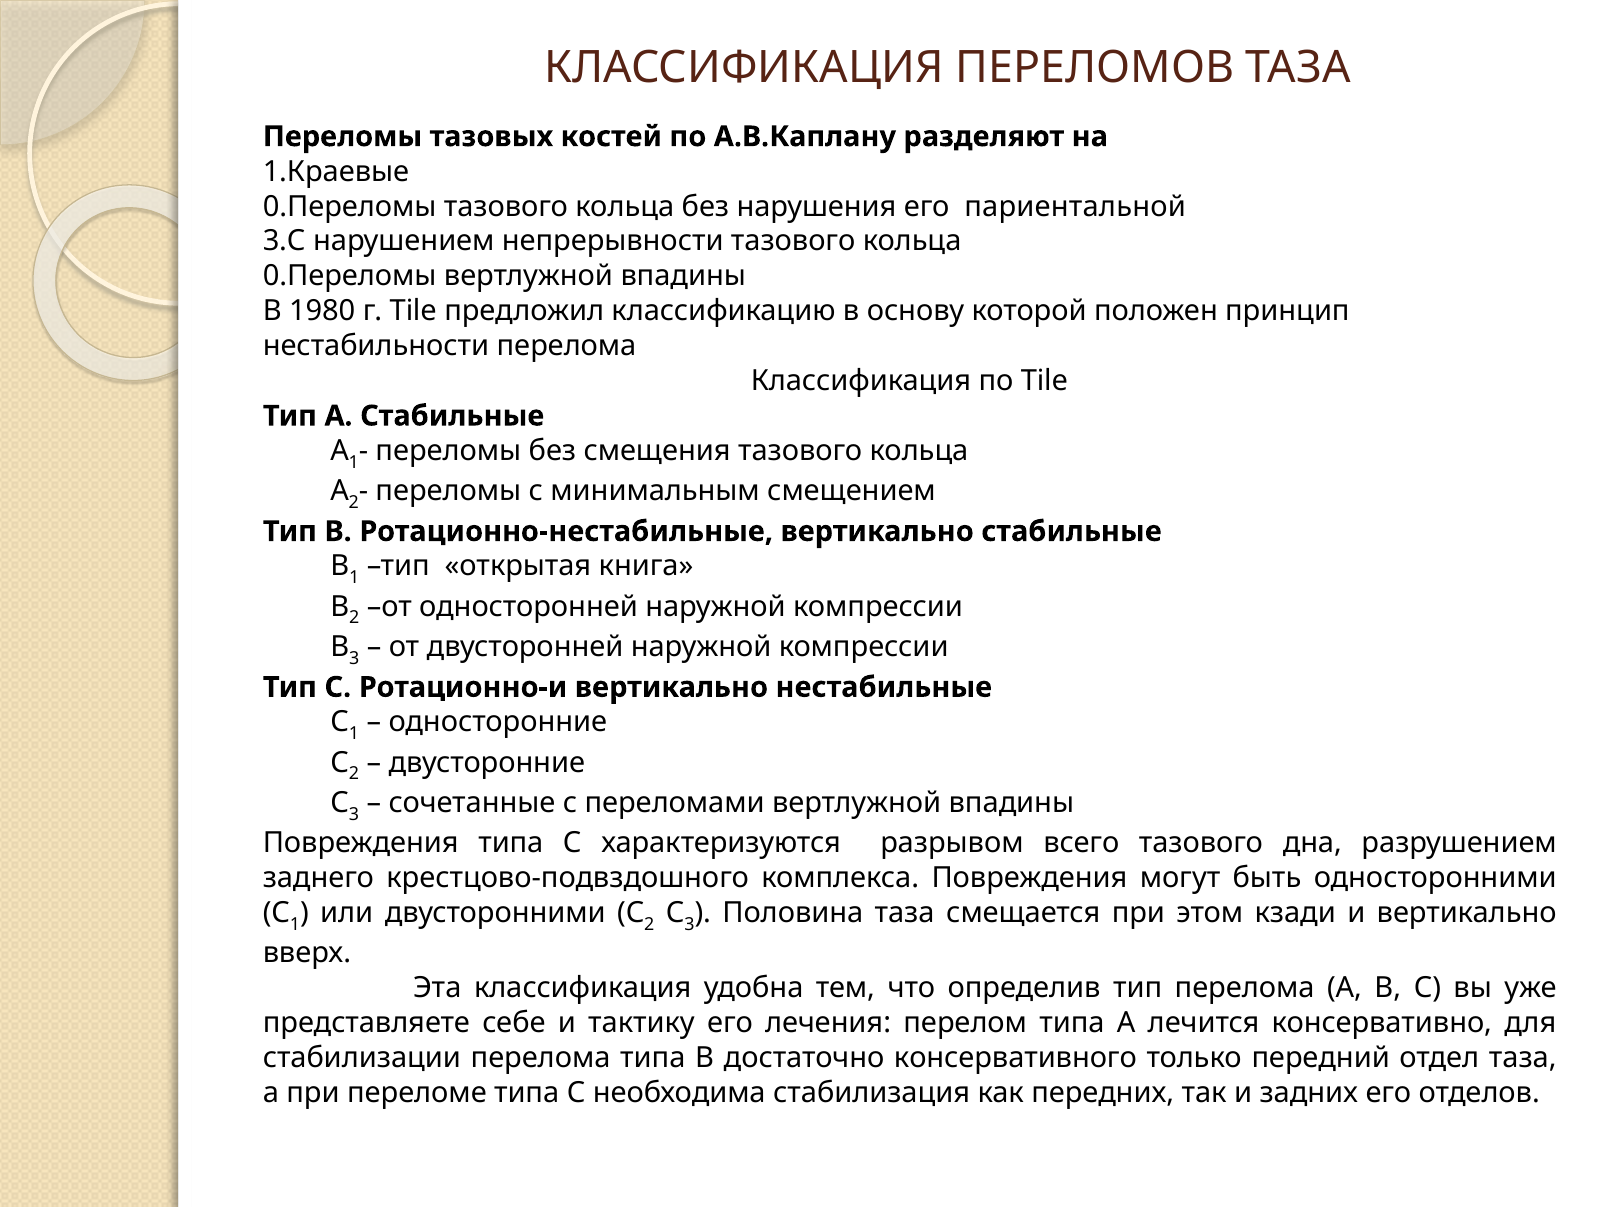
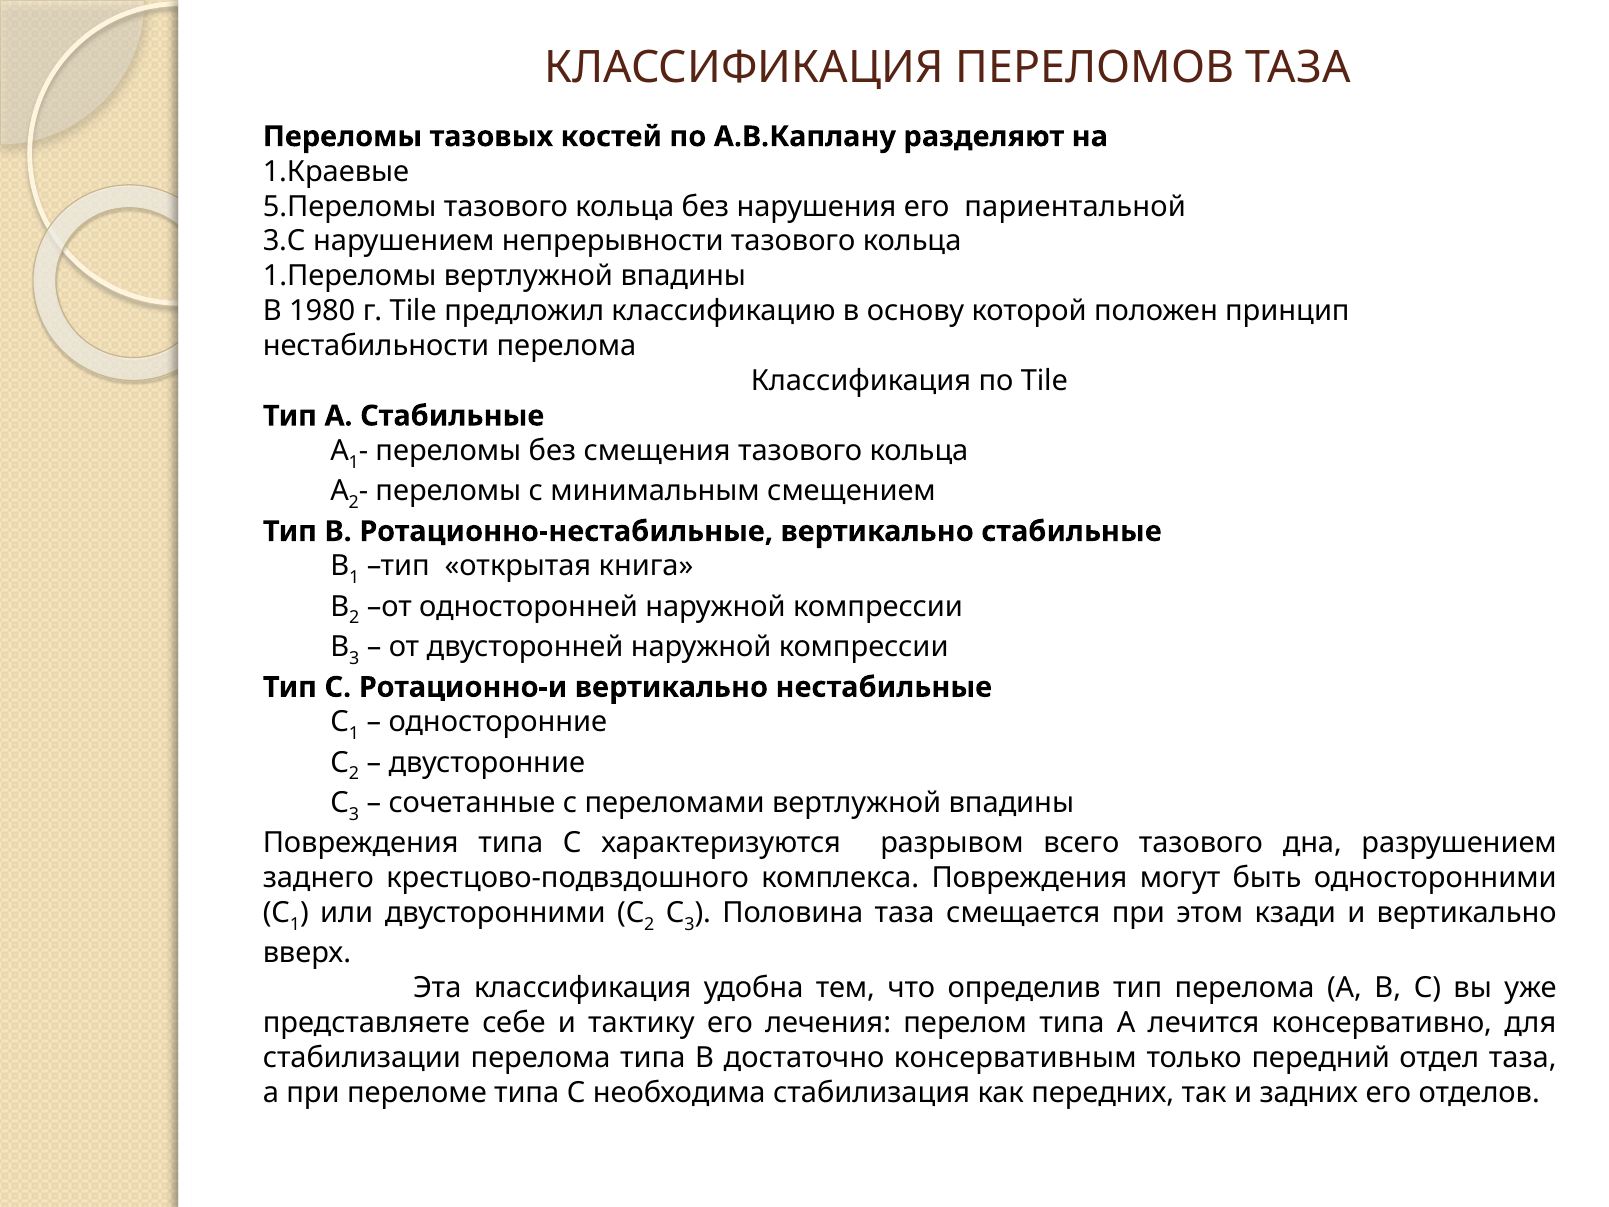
0.Переломы at (350, 206): 0.Переломы -> 5.Переломы
0.Переломы at (350, 276): 0.Переломы -> 1.Переломы
консервативного: консервативного -> консервативным
